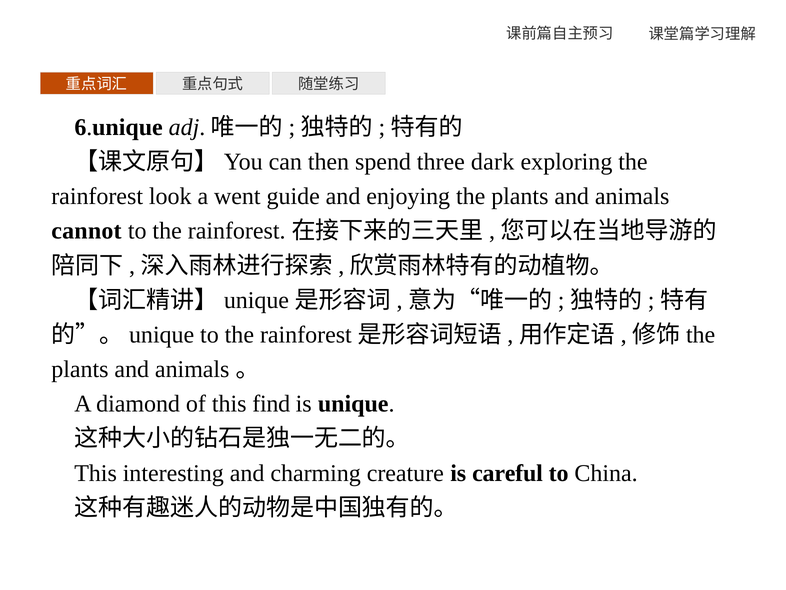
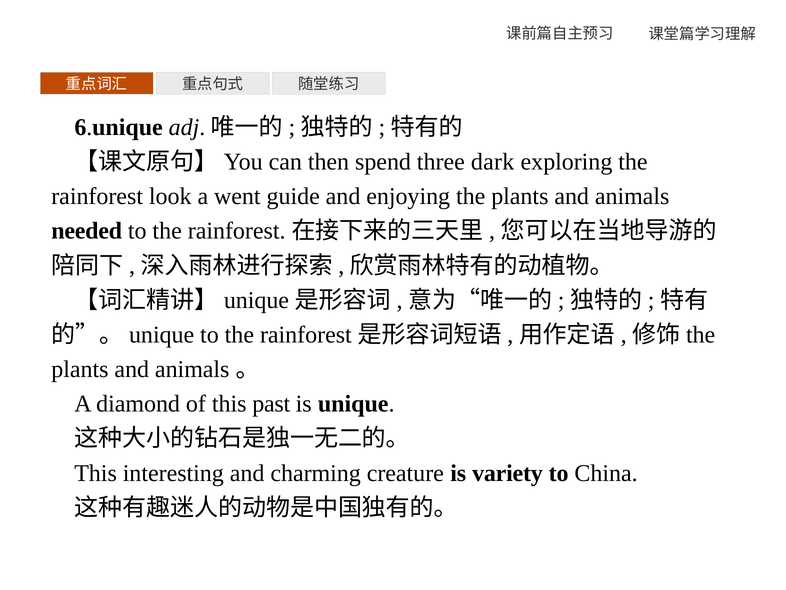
cannot: cannot -> needed
find: find -> past
careful: careful -> variety
